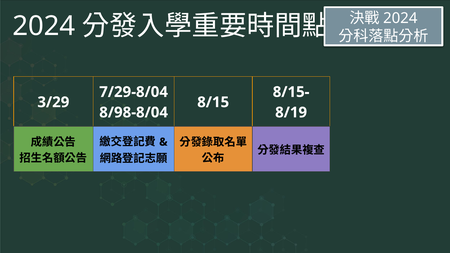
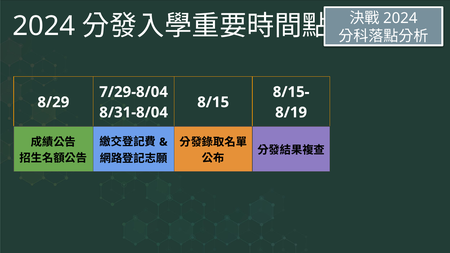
3/29: 3/29 -> 8/29
8/98-8/04: 8/98-8/04 -> 8/31-8/04
